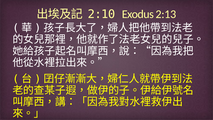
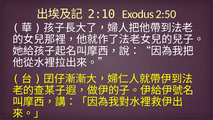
2:13: 2:13 -> 2:50
